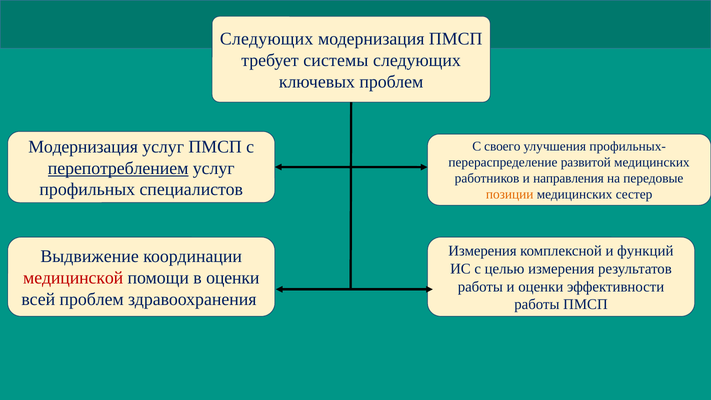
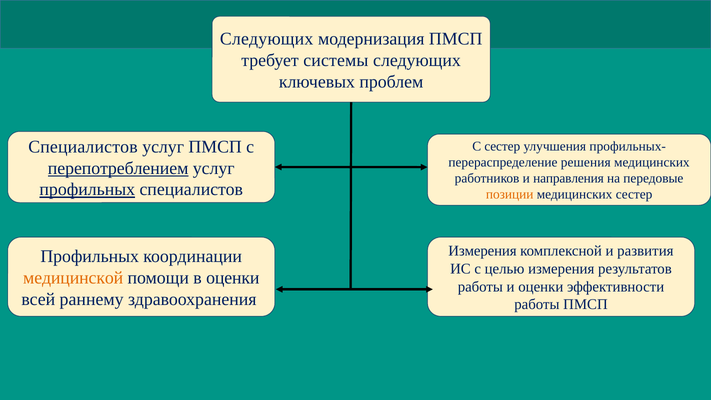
Модернизация at (83, 147): Модернизация -> Специалистов
С своего: своего -> сестер
развитой: развитой -> решения
профильных at (87, 190) underline: none -> present
функций: функций -> развития
Выдвижение at (90, 257): Выдвижение -> Профильных
медицинской colour: red -> orange
всей проблем: проблем -> раннему
